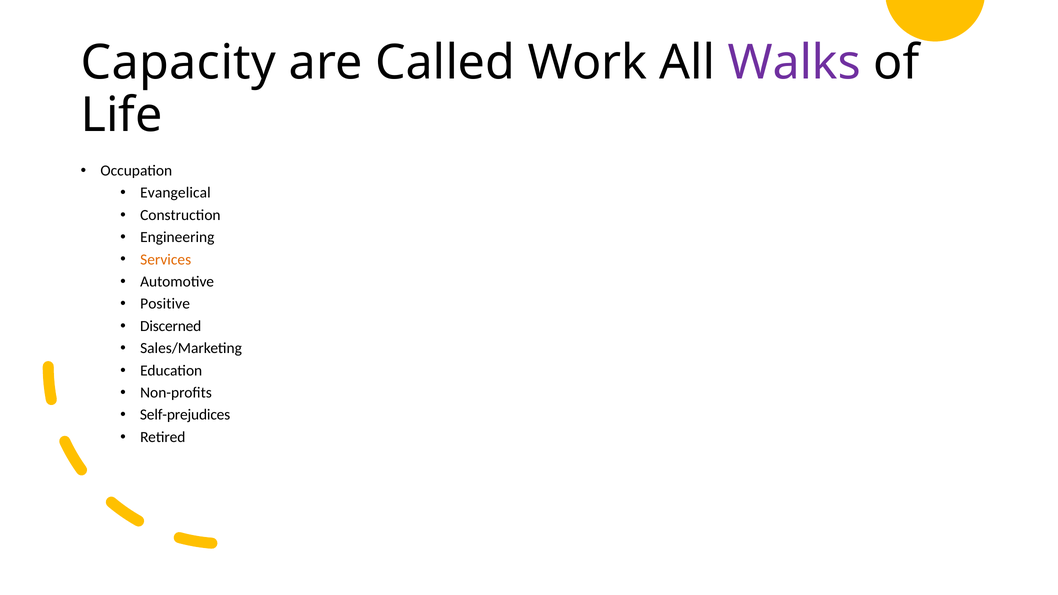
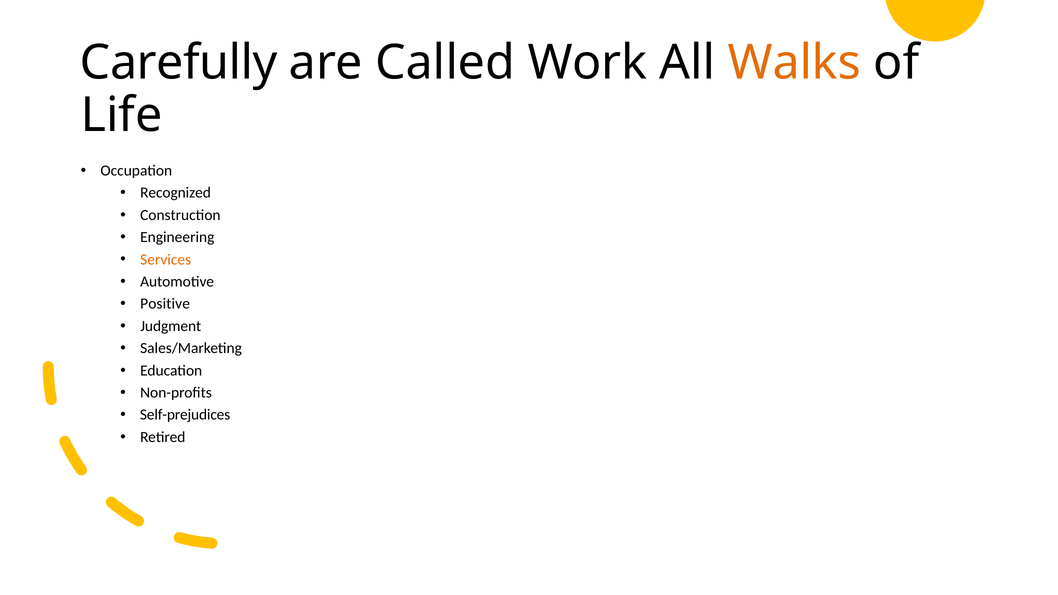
Capacity: Capacity -> Carefully
Walks colour: purple -> orange
Evangelical: Evangelical -> Recognized
Discerned: Discerned -> Judgment
